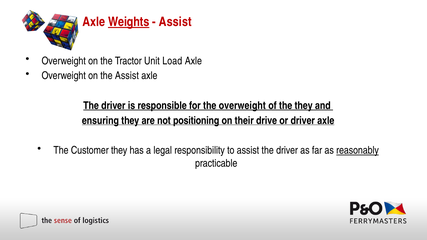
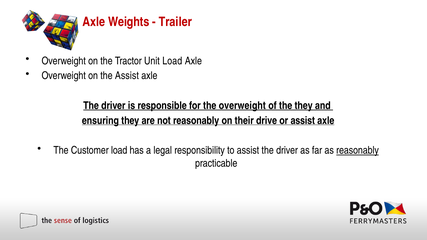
Weights underline: present -> none
Assist at (175, 22): Assist -> Trailer
not positioning: positioning -> reasonably
or driver: driver -> assist
Customer they: they -> load
